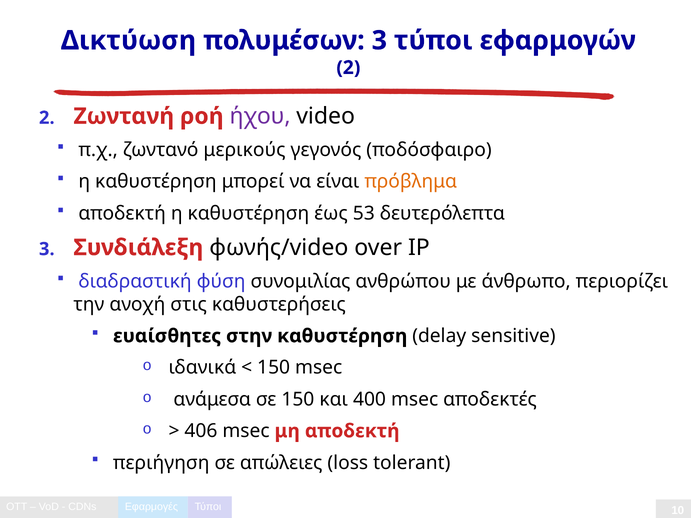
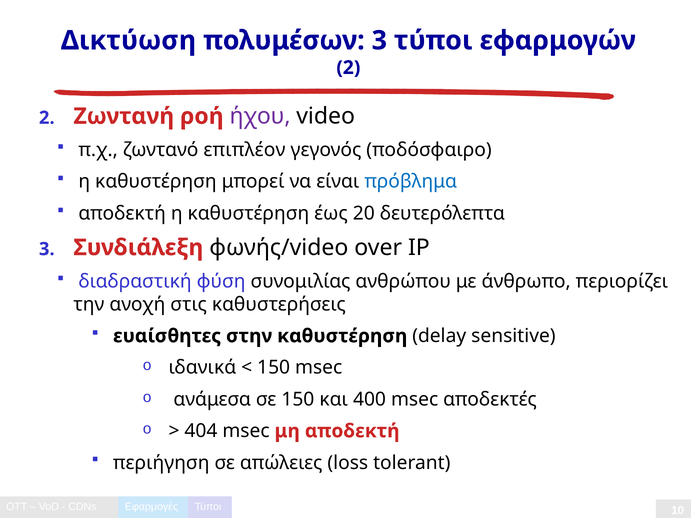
μερικούς: μερικούς -> επιπλέον
πρόβλημα colour: orange -> blue
53: 53 -> 20
406: 406 -> 404
